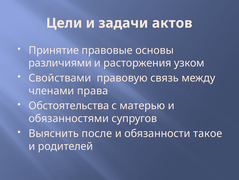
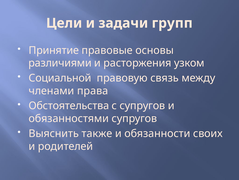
актов: актов -> групп
Свойствами: Свойствами -> Социальной
с матерью: матерью -> супругов
после: после -> также
такое: такое -> своих
